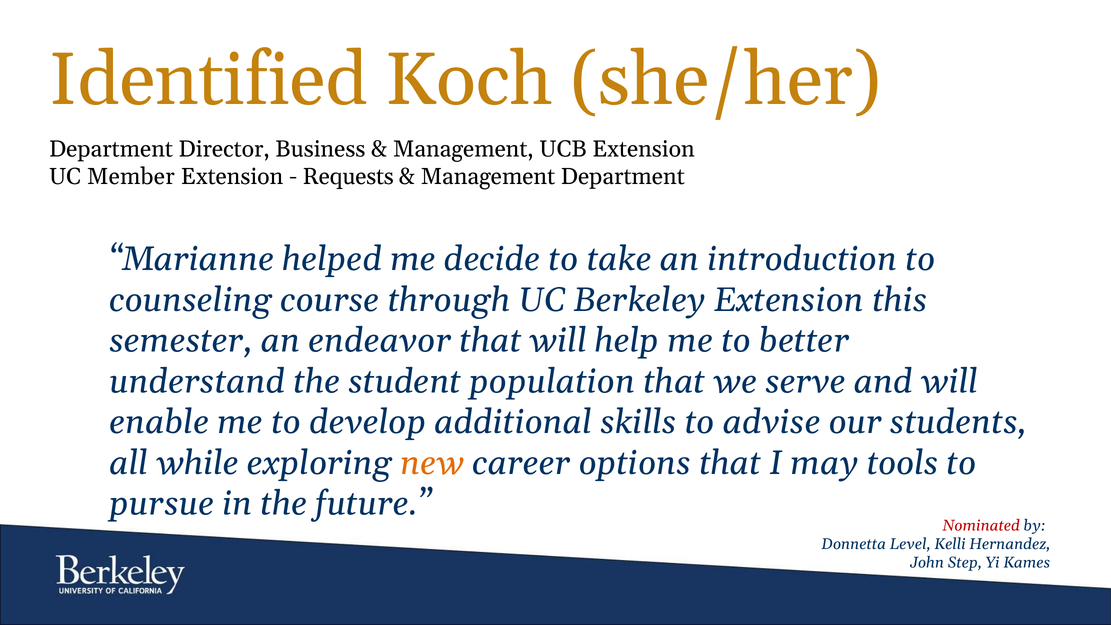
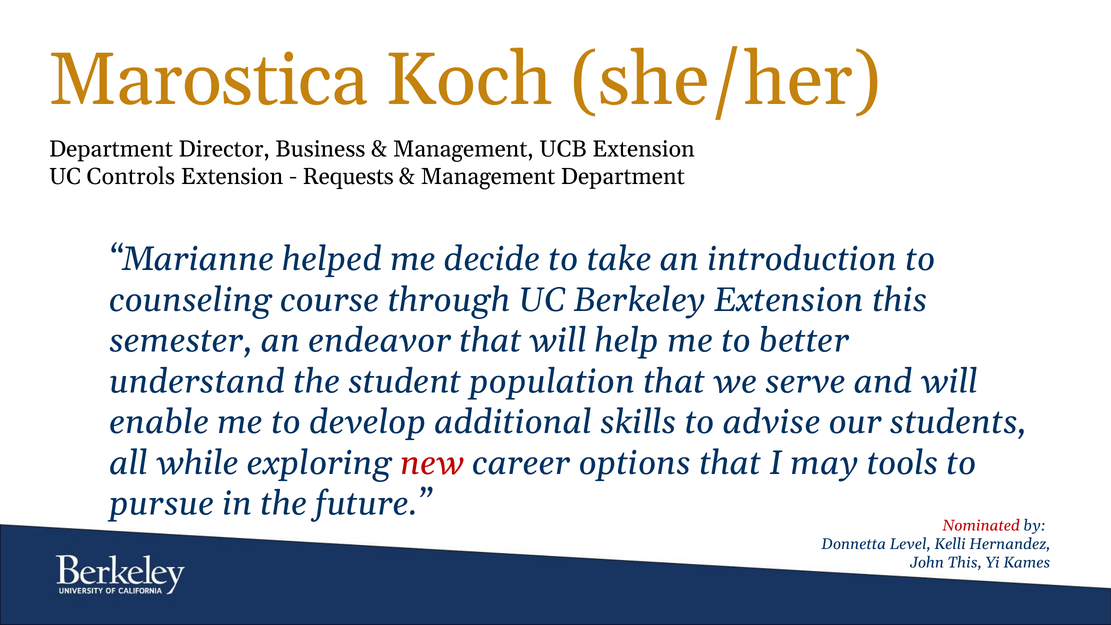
Identified: Identified -> Marostica
Member: Member -> Controls
new colour: orange -> red
John Step: Step -> This
